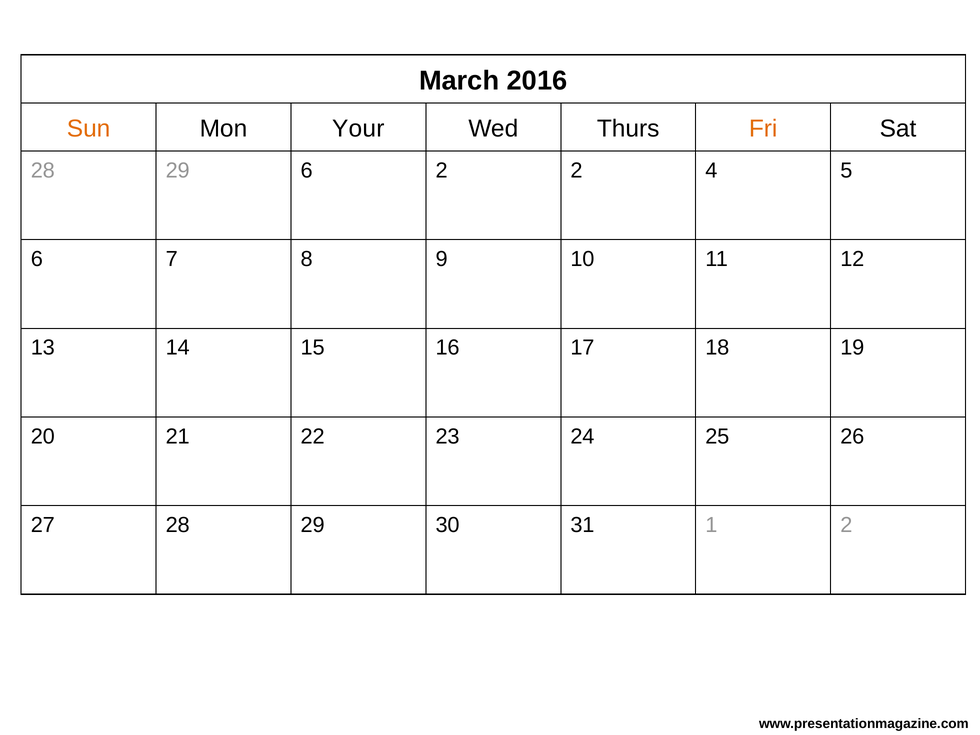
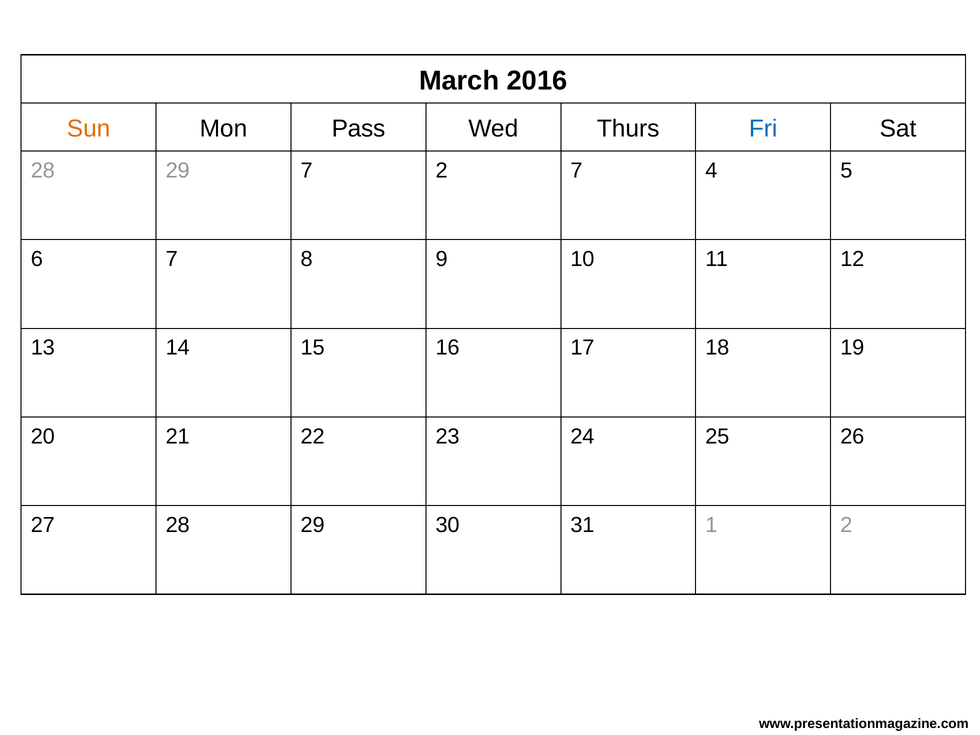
Your: Your -> Pass
Fri colour: orange -> blue
29 6: 6 -> 7
2 2: 2 -> 7
